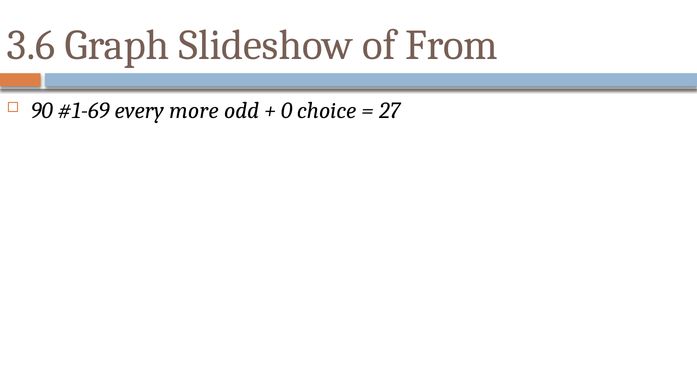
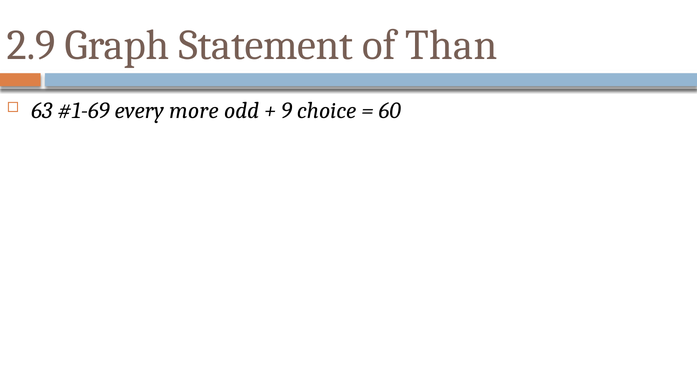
3.6: 3.6 -> 2.9
Slideshow: Slideshow -> Statement
From: From -> Than
90: 90 -> 63
0: 0 -> 9
27: 27 -> 60
